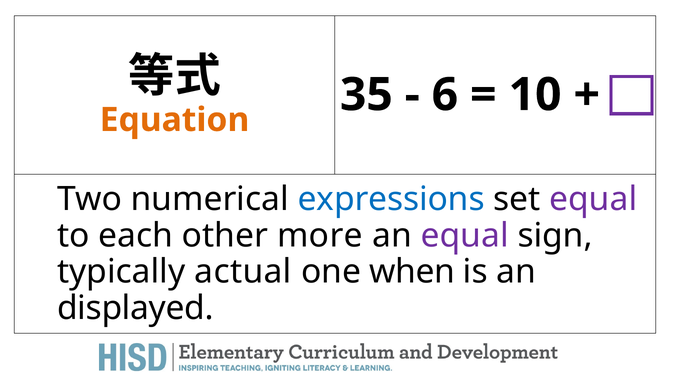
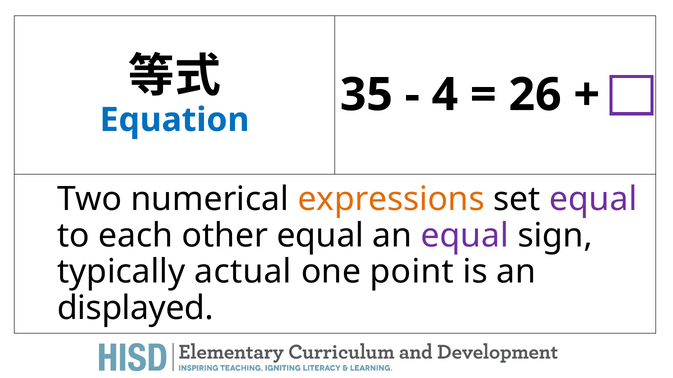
Equation colour: orange -> blue
6: 6 -> 4
10: 10 -> 26
expressions colour: blue -> orange
other more: more -> equal
when: when -> point
